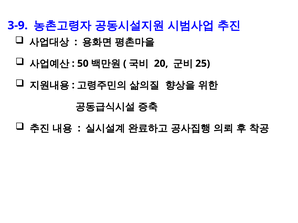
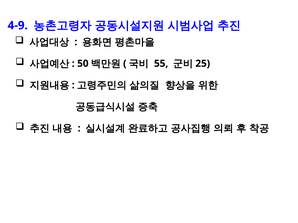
3-9: 3-9 -> 4-9
20: 20 -> 55
